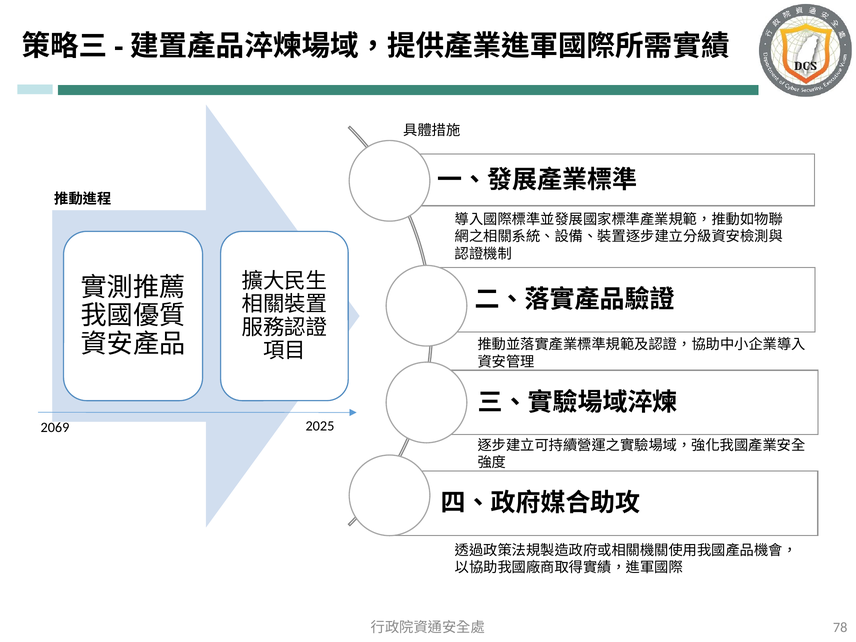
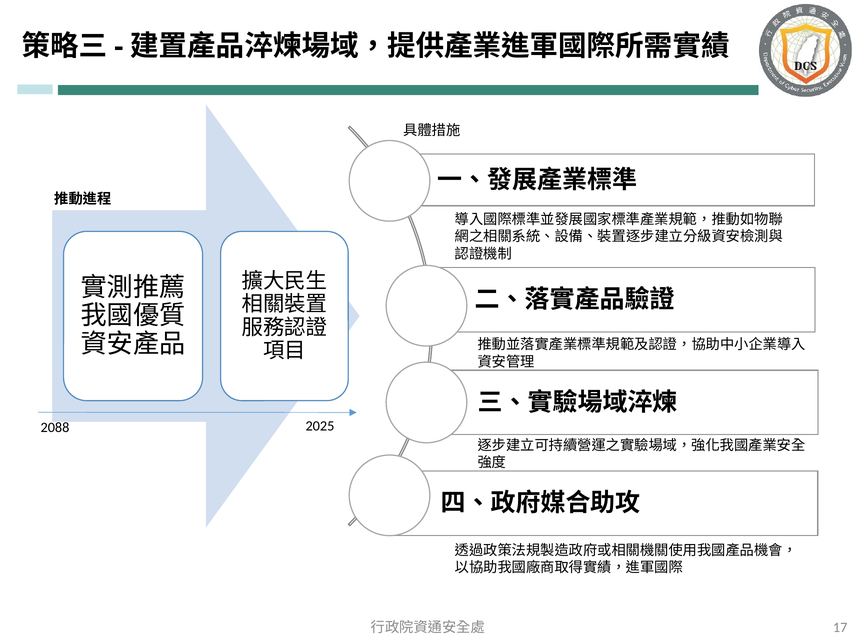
2069: 2069 -> 2088
78: 78 -> 17
